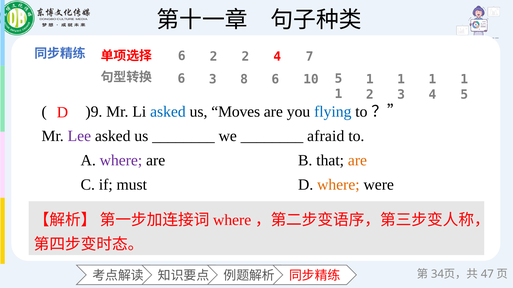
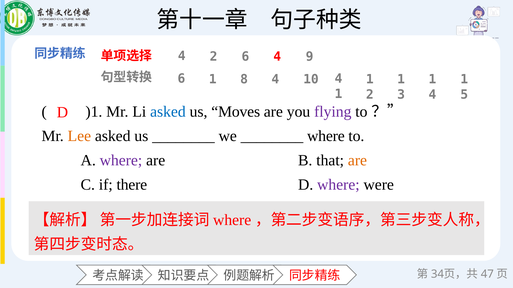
6 at (182, 56): 6 -> 4
2 2: 2 -> 6
7: 7 -> 9
6 3: 3 -> 1
8 6: 6 -> 4
10 5: 5 -> 4
)9: )9 -> )1
flying colour: blue -> purple
Lee colour: purple -> orange
afraid at (326, 136): afraid -> where
must: must -> there
where at (338, 185) colour: orange -> purple
